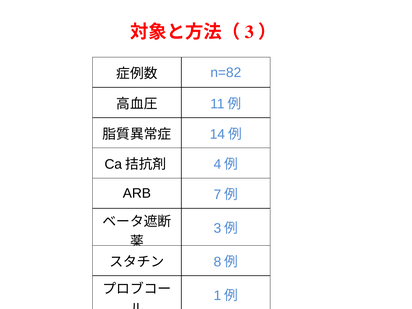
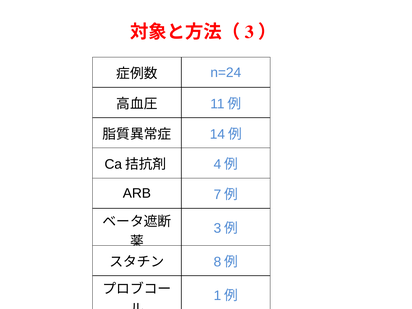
n=82: n=82 -> n=24
